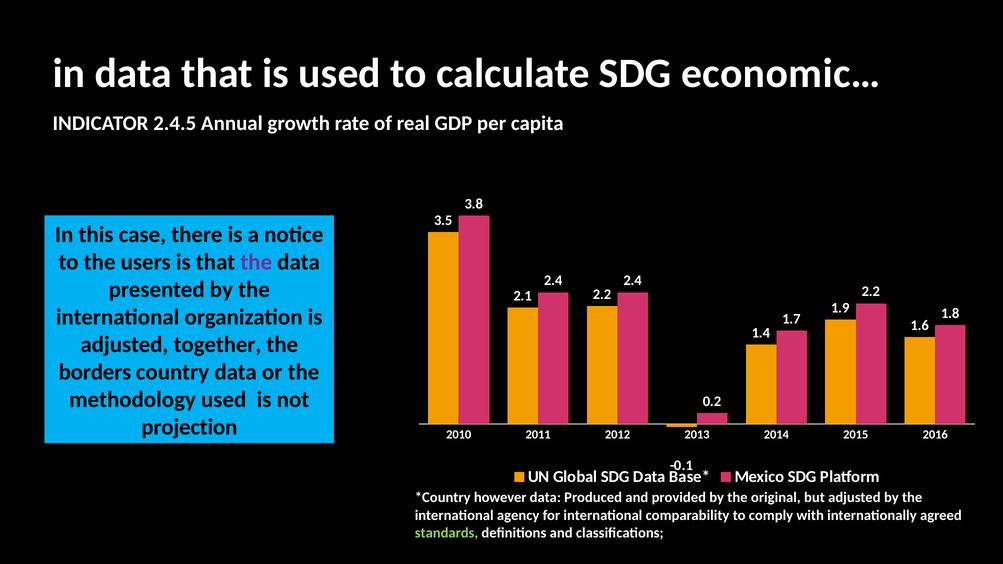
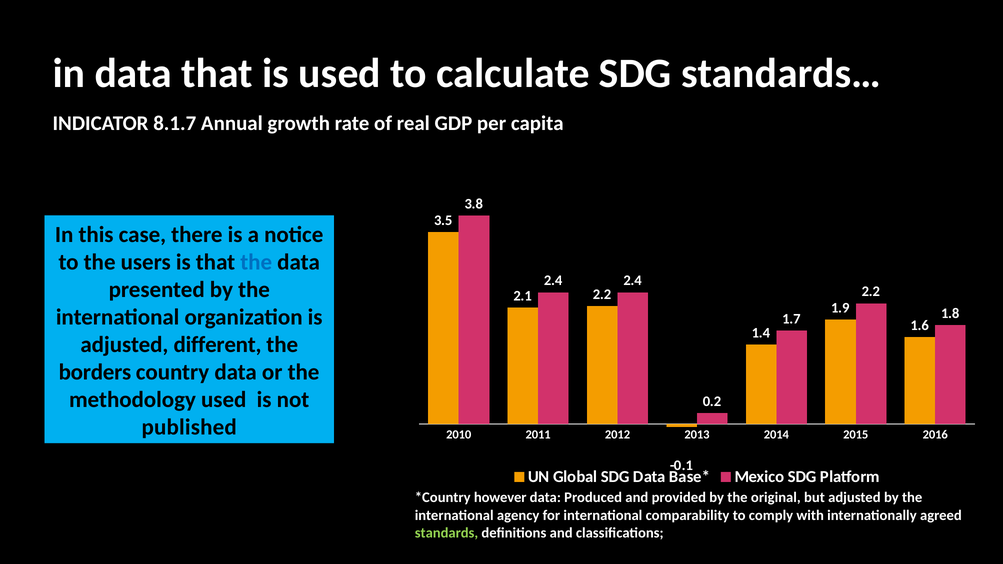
economic…: economic… -> standards…
2.4.5: 2.4.5 -> 8.1.7
the at (256, 262) colour: purple -> blue
together: together -> different
projection: projection -> published
